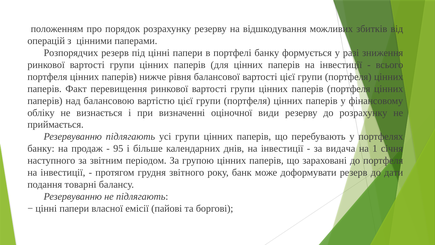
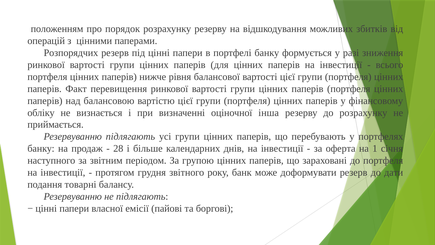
види: види -> інша
95: 95 -> 28
видача: видача -> оферта
